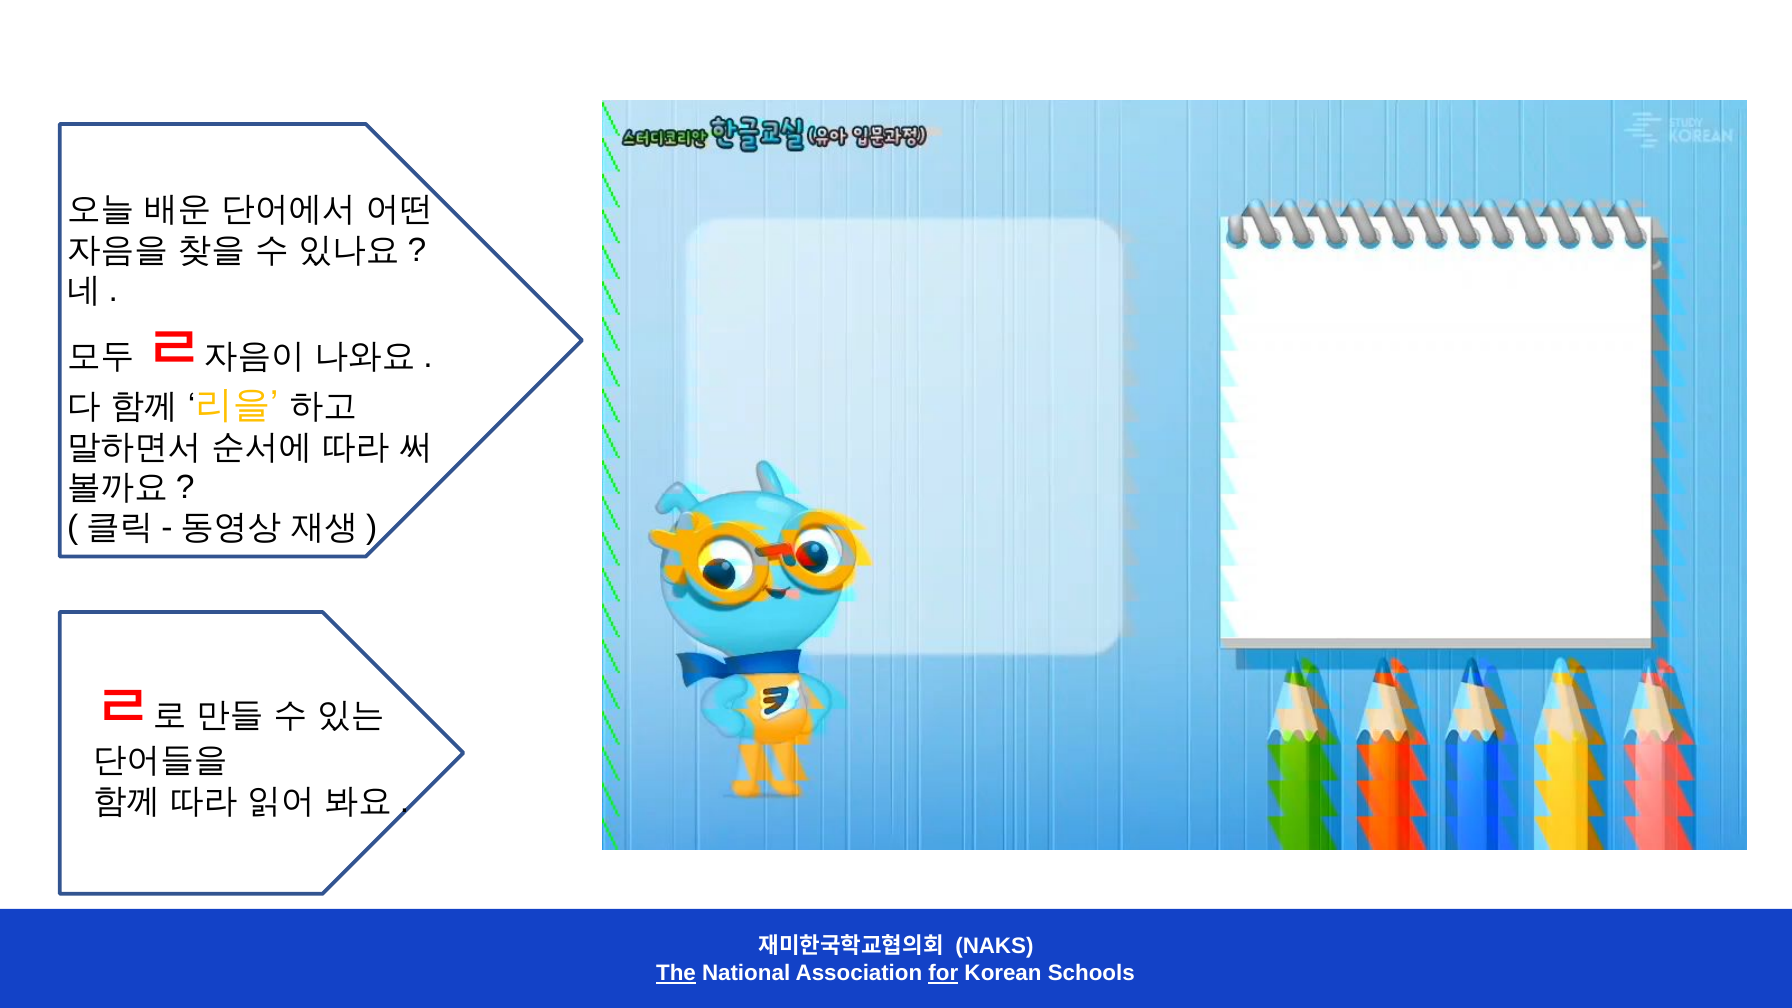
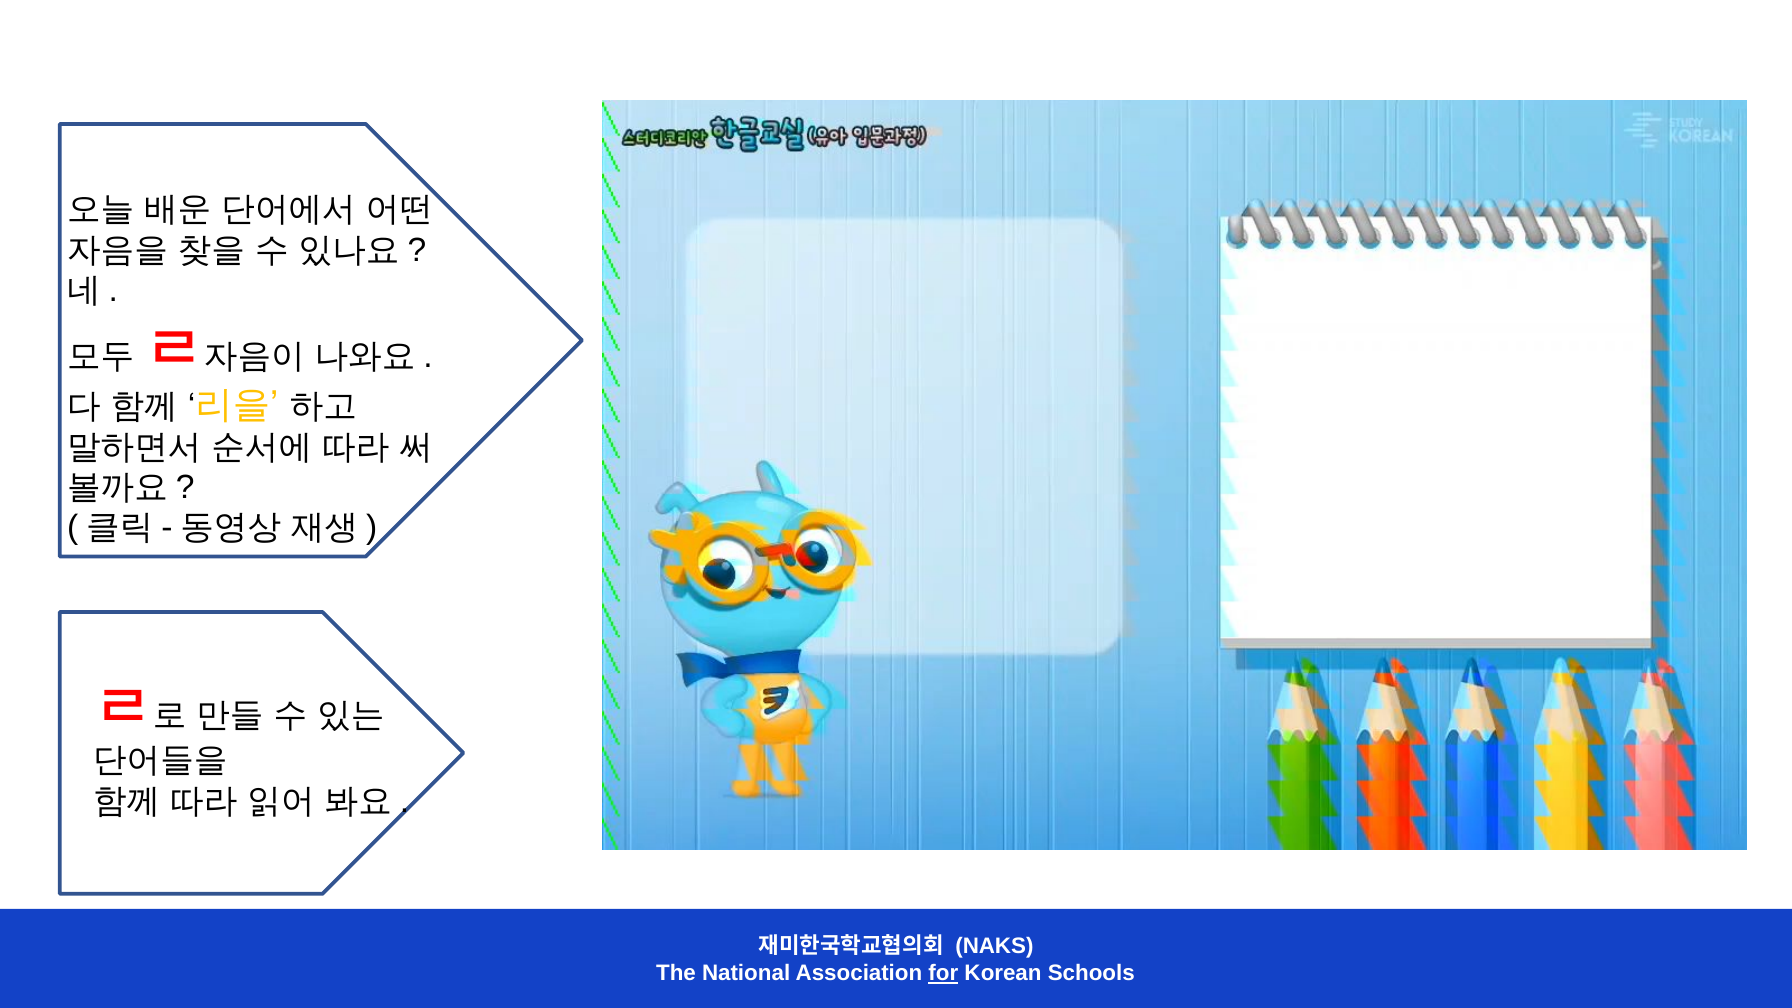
The underline: present -> none
